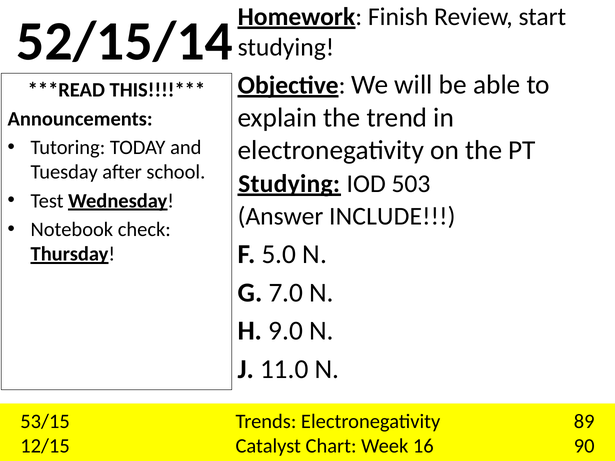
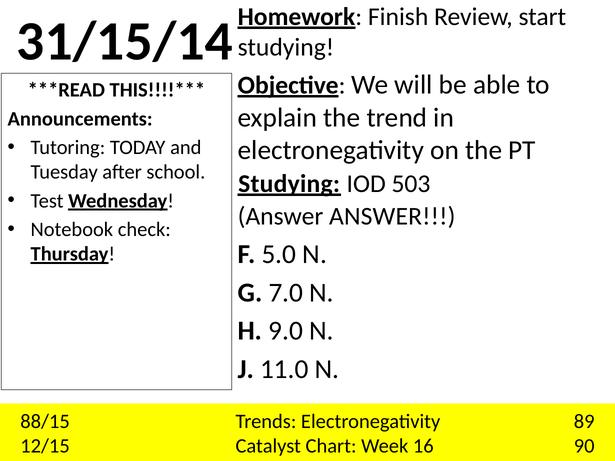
52/15/14: 52/15/14 -> 31/15/14
Answer INCLUDE: INCLUDE -> ANSWER
53/15: 53/15 -> 88/15
